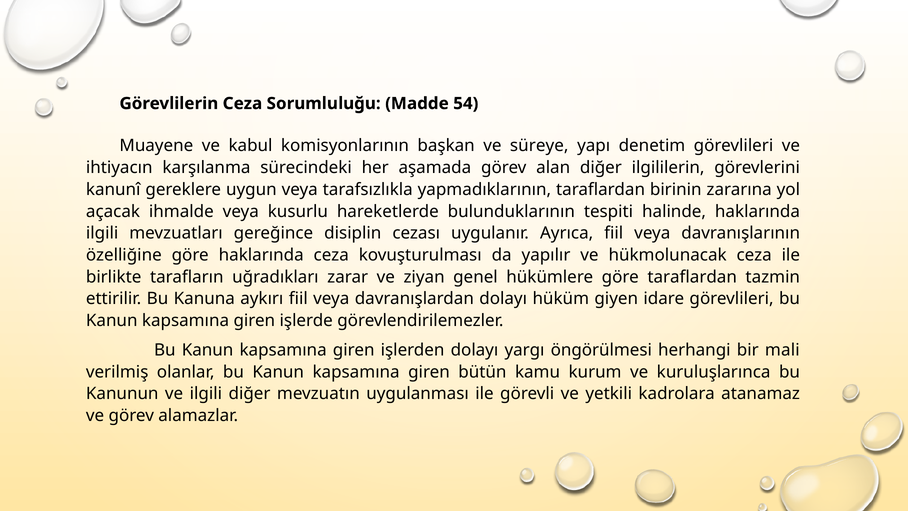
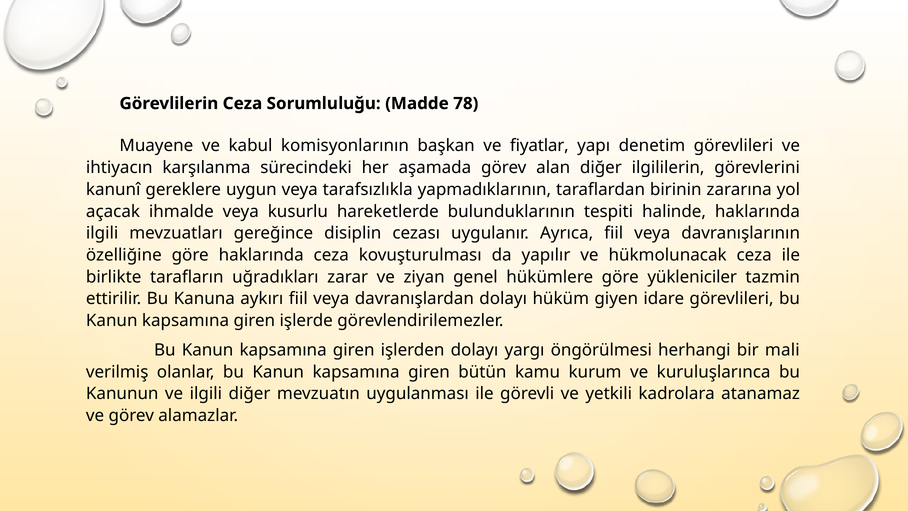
54: 54 -> 78
süreye: süreye -> fiyatlar
göre taraflardan: taraflardan -> yükleniciler
